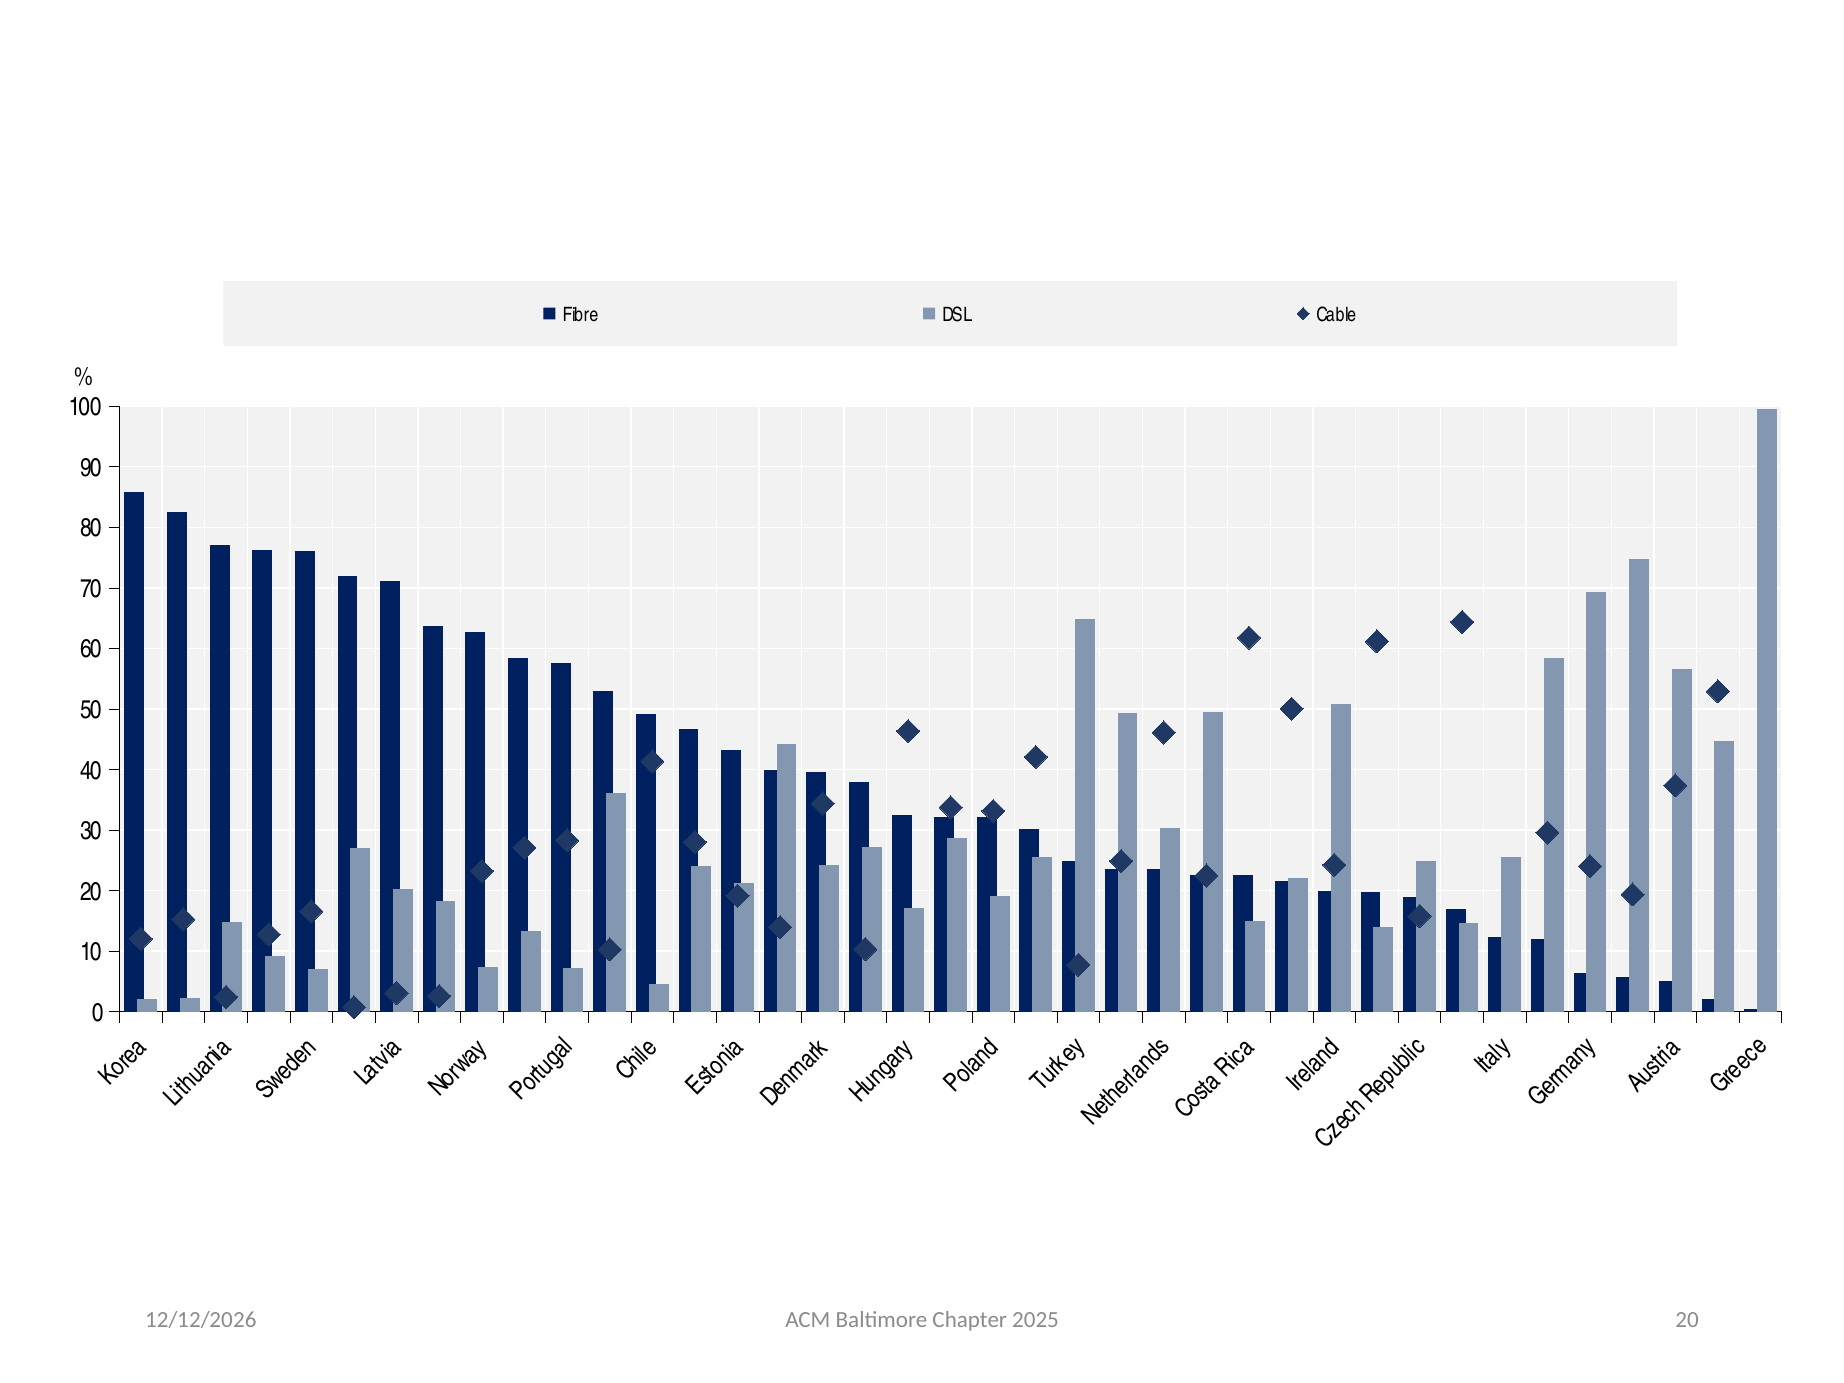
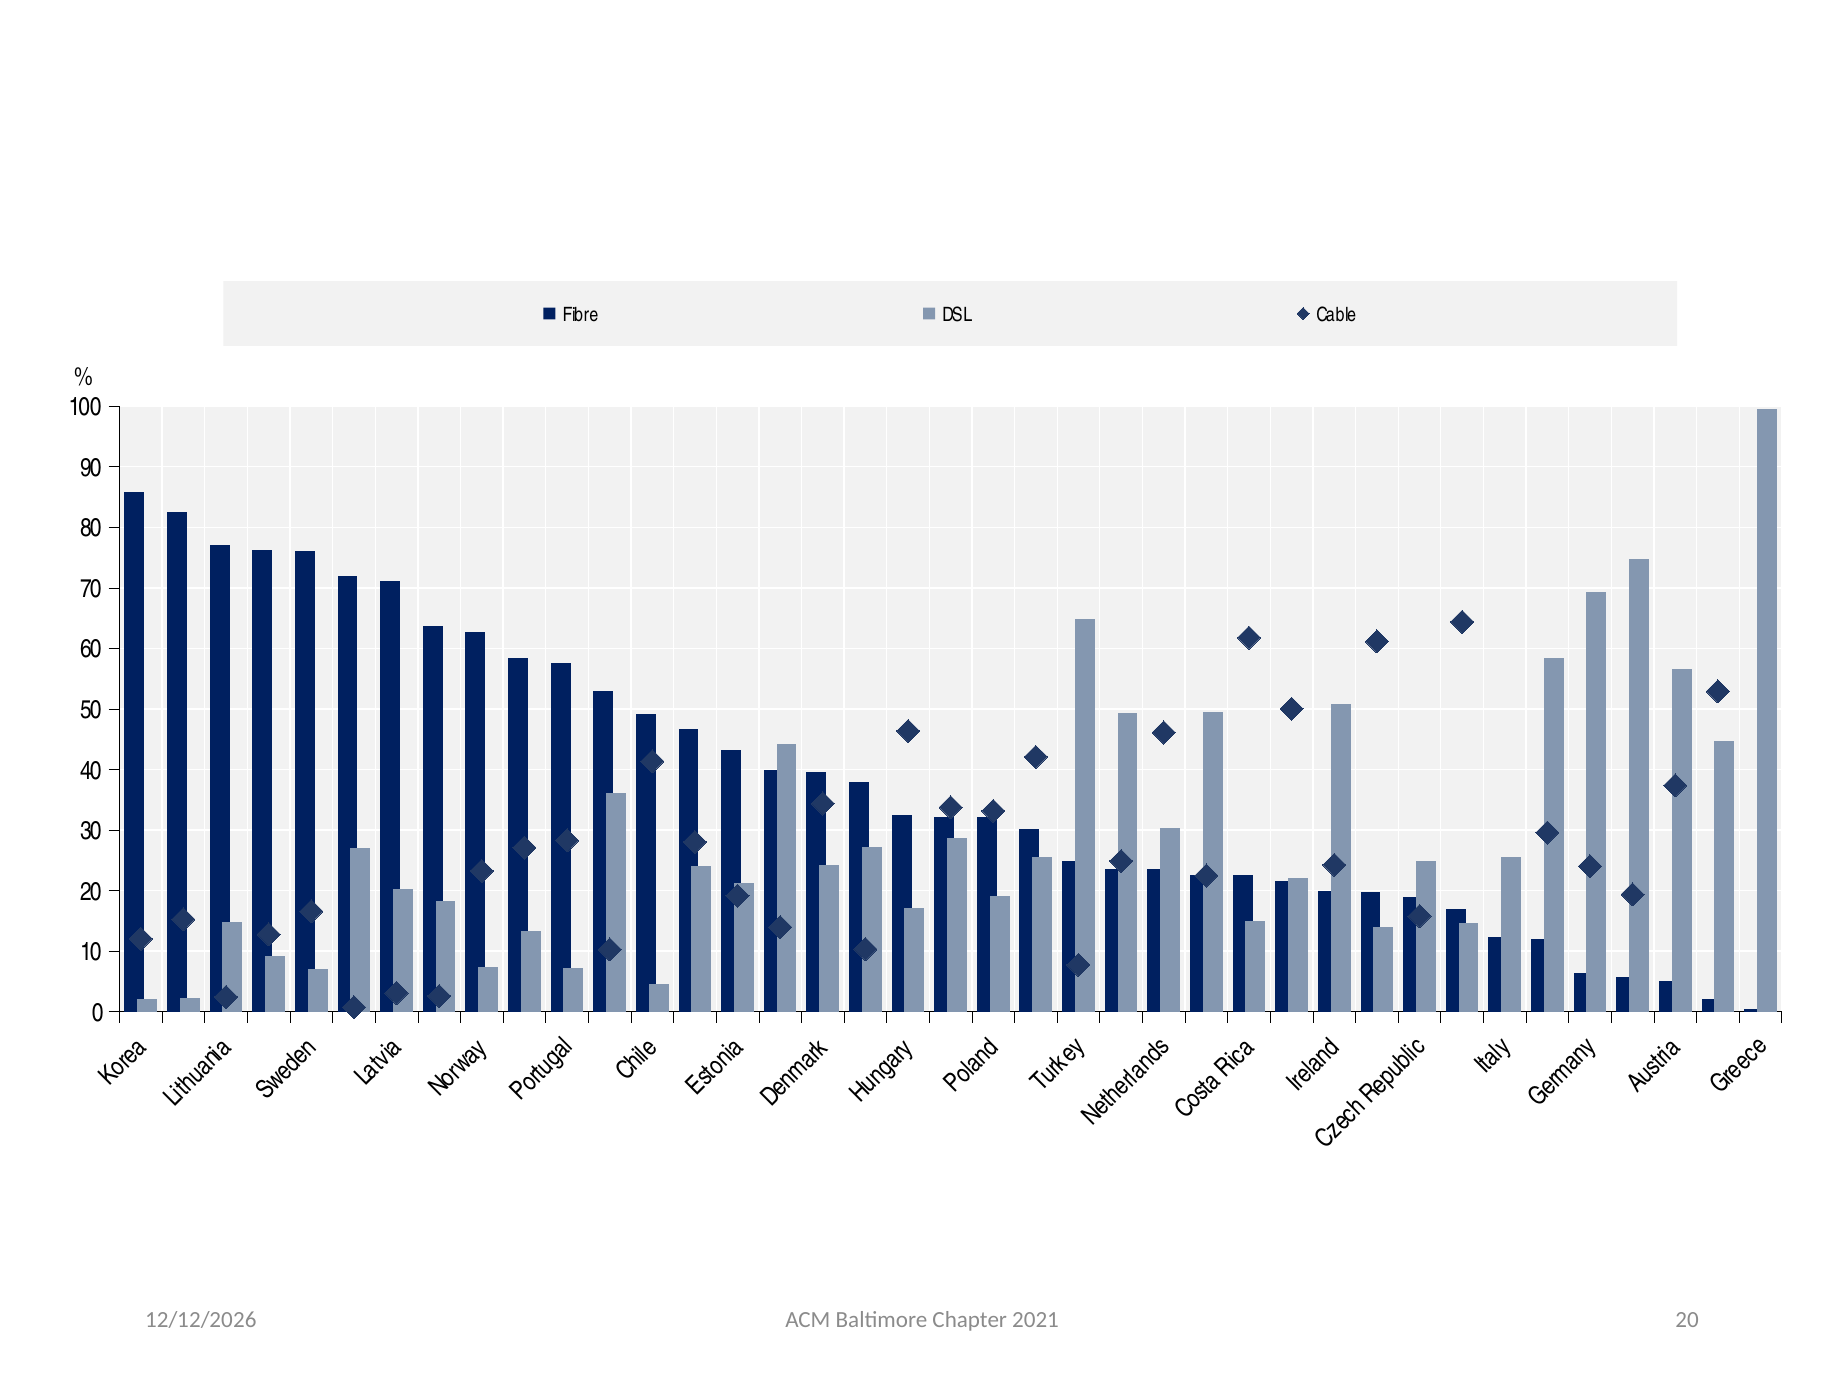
2025: 2025 -> 2021
